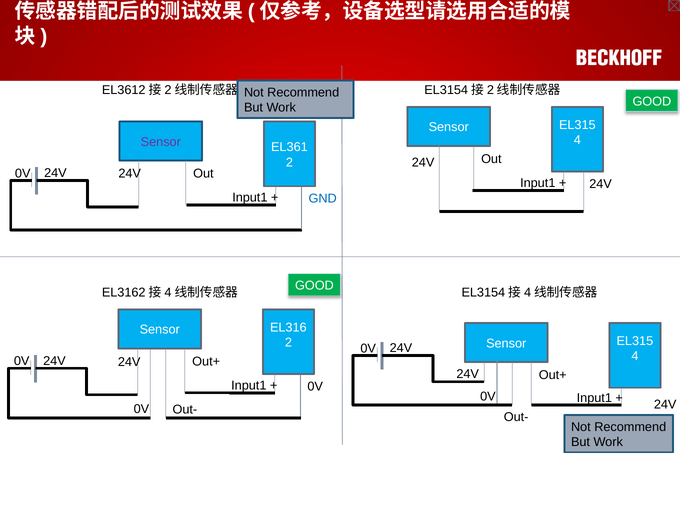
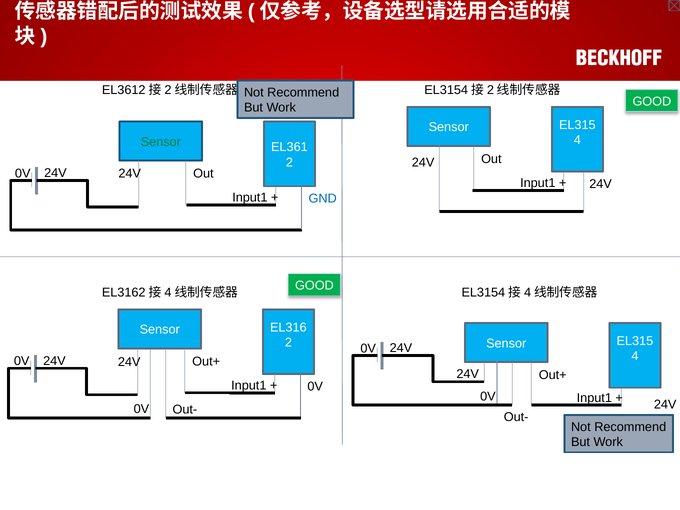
Sensor at (161, 142) colour: purple -> green
